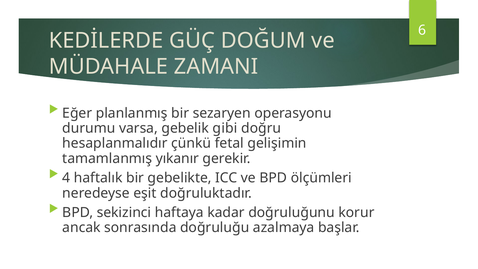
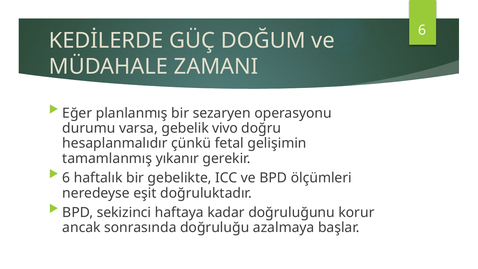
gibi: gibi -> vivo
4 at (66, 178): 4 -> 6
